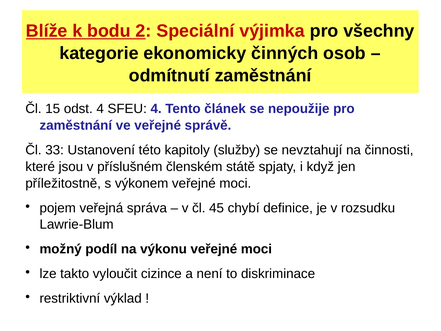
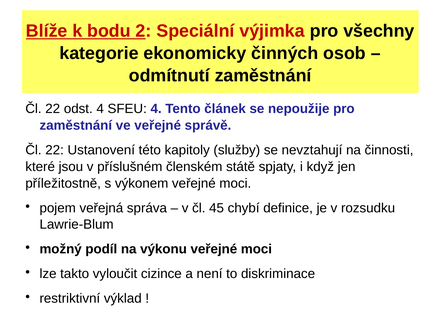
15 at (53, 109): 15 -> 22
33 at (55, 150): 33 -> 22
